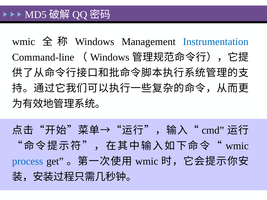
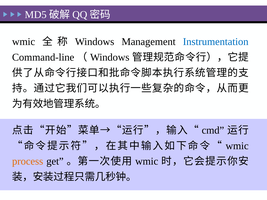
process colour: blue -> orange
